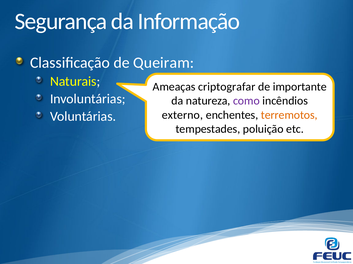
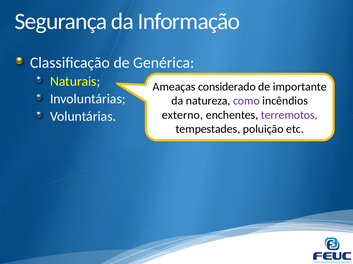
Queiram: Queiram -> Genérica
criptografar: criptografar -> considerado
terremotos colour: orange -> purple
